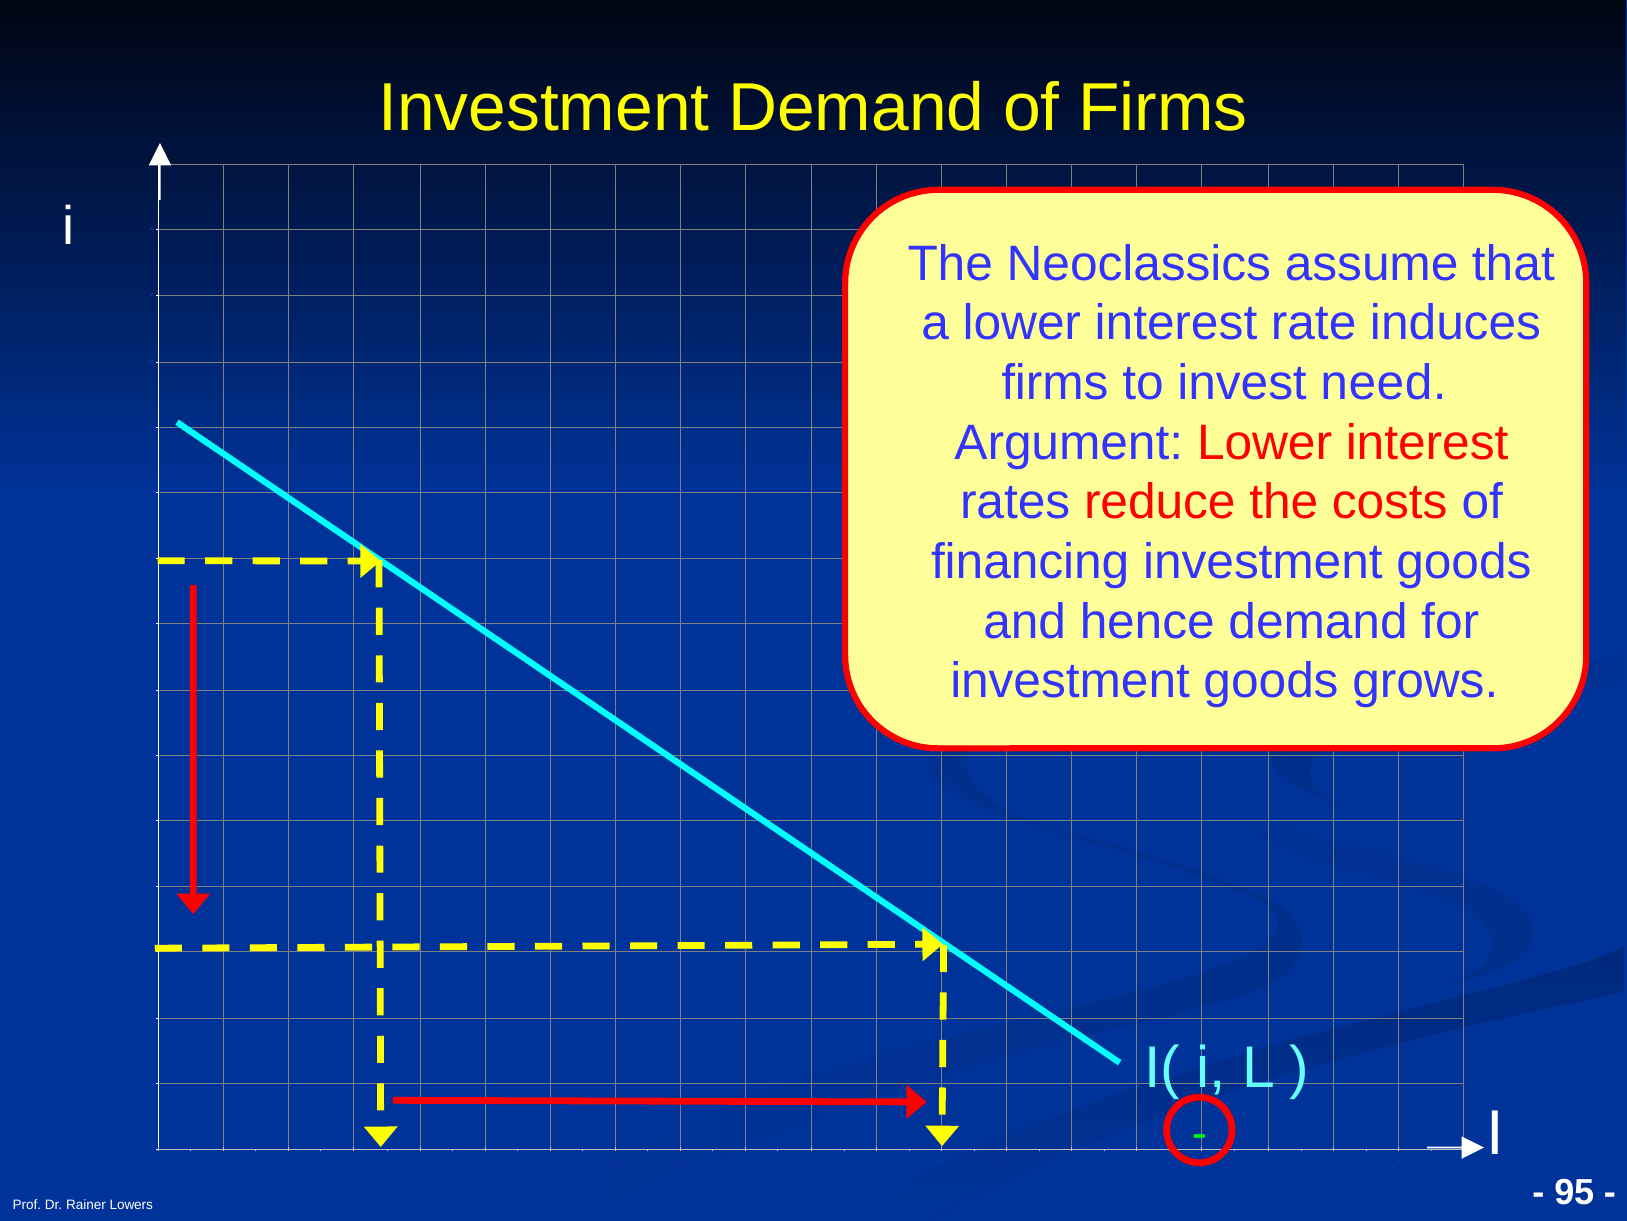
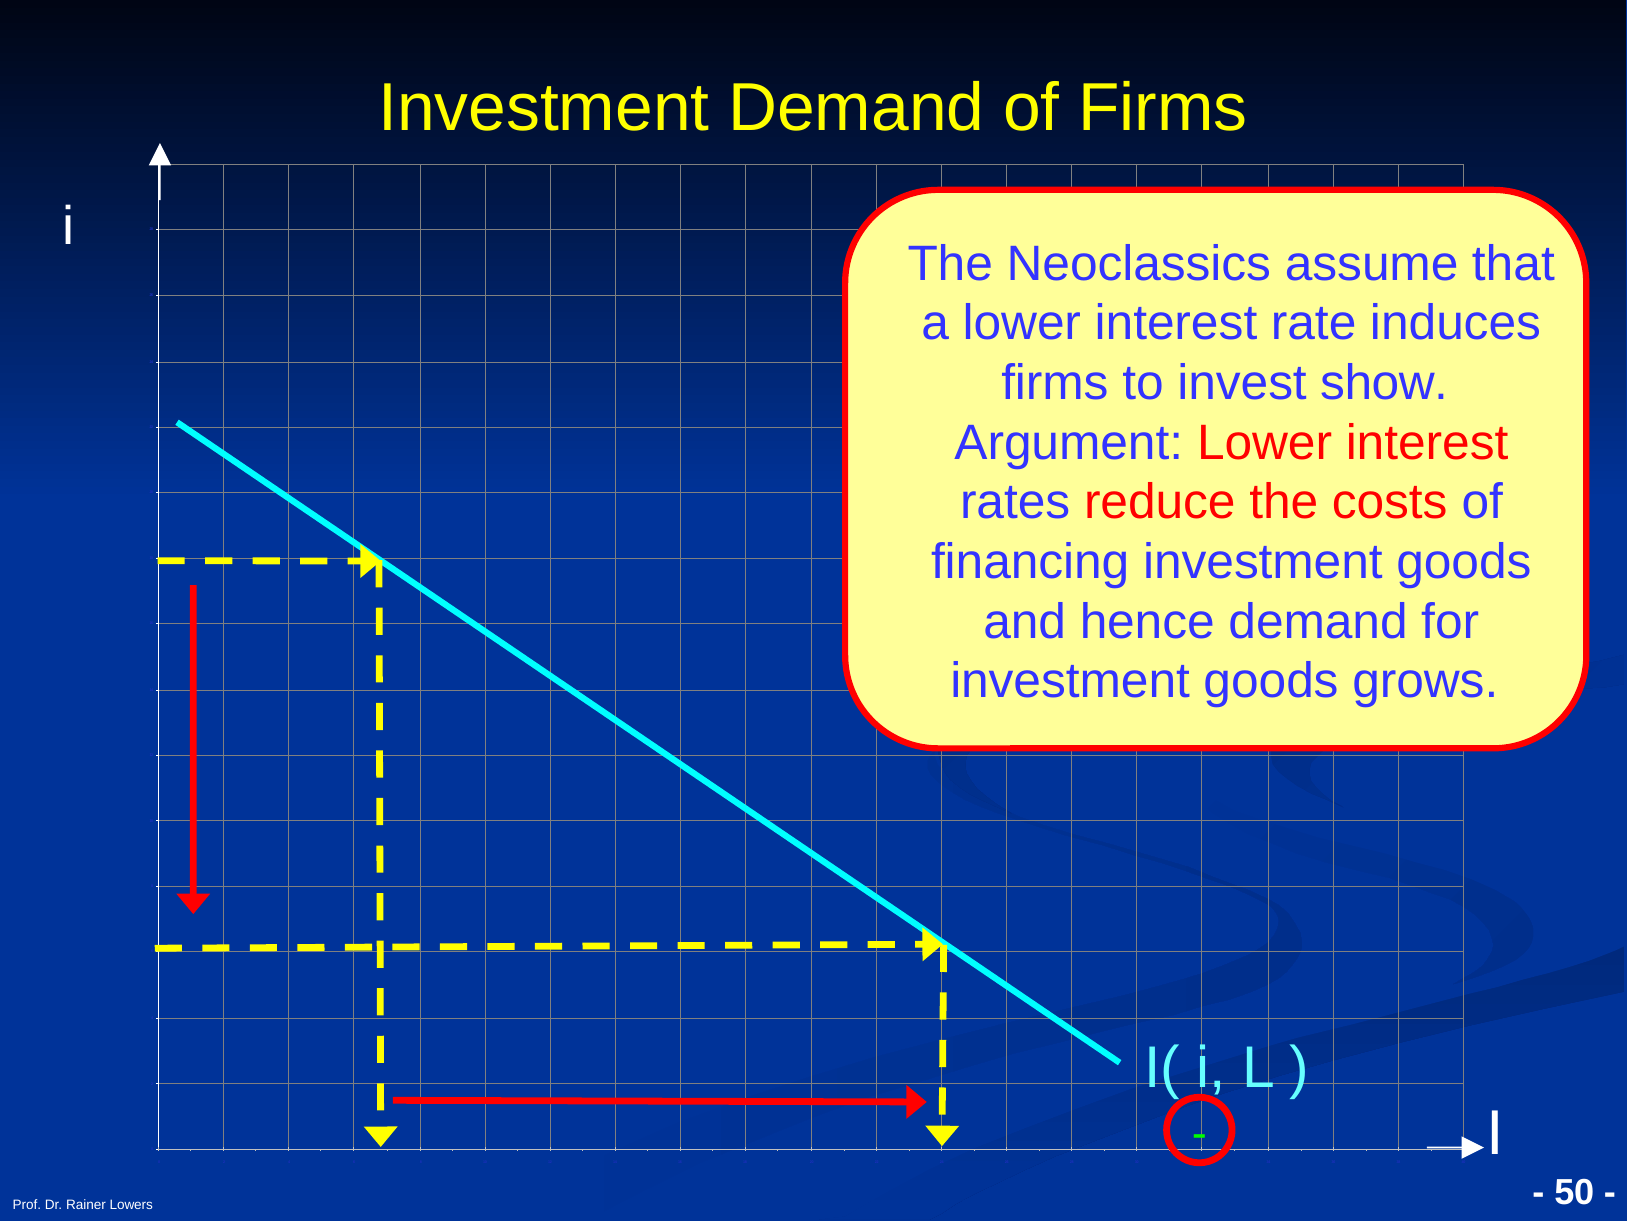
need: need -> show
95: 95 -> 50
